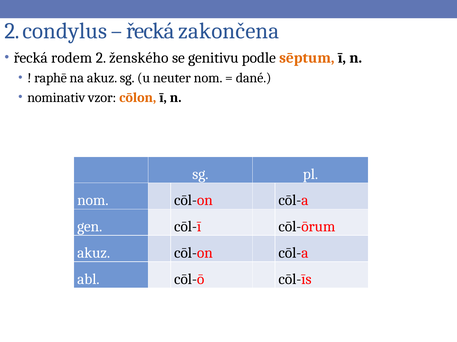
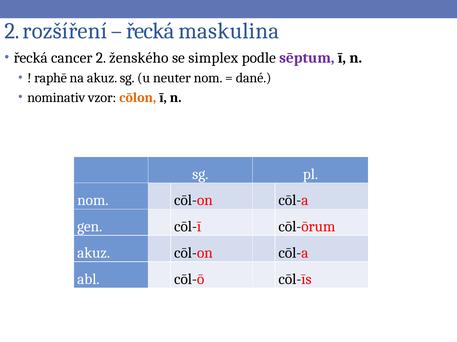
condylus: condylus -> rozšíření
zakončena: zakončena -> maskulina
rodem: rodem -> cancer
genitivu: genitivu -> simplex
sēptum colour: orange -> purple
